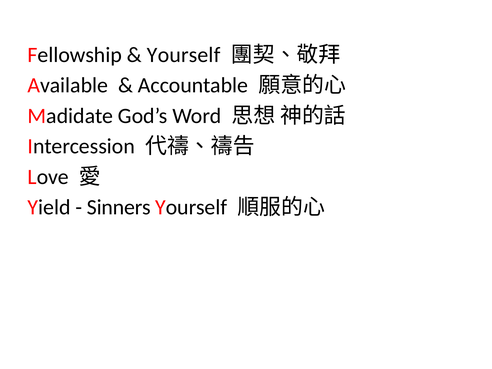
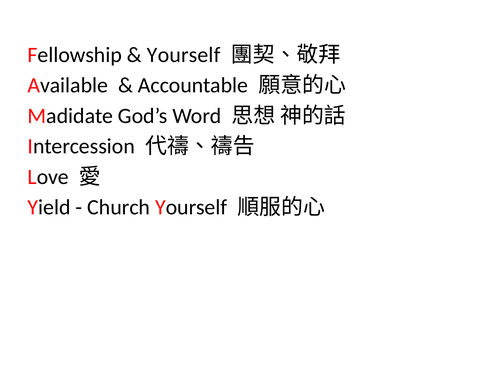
Sinners: Sinners -> Church
